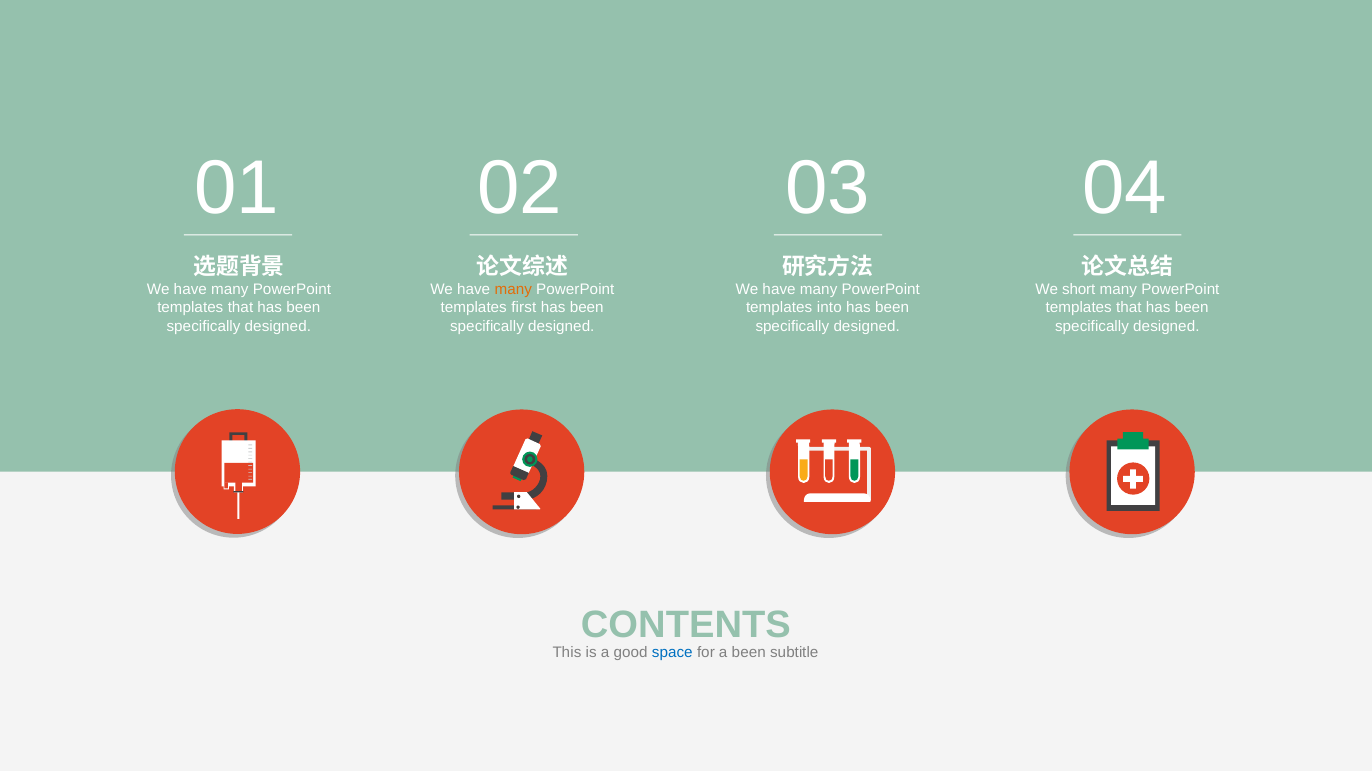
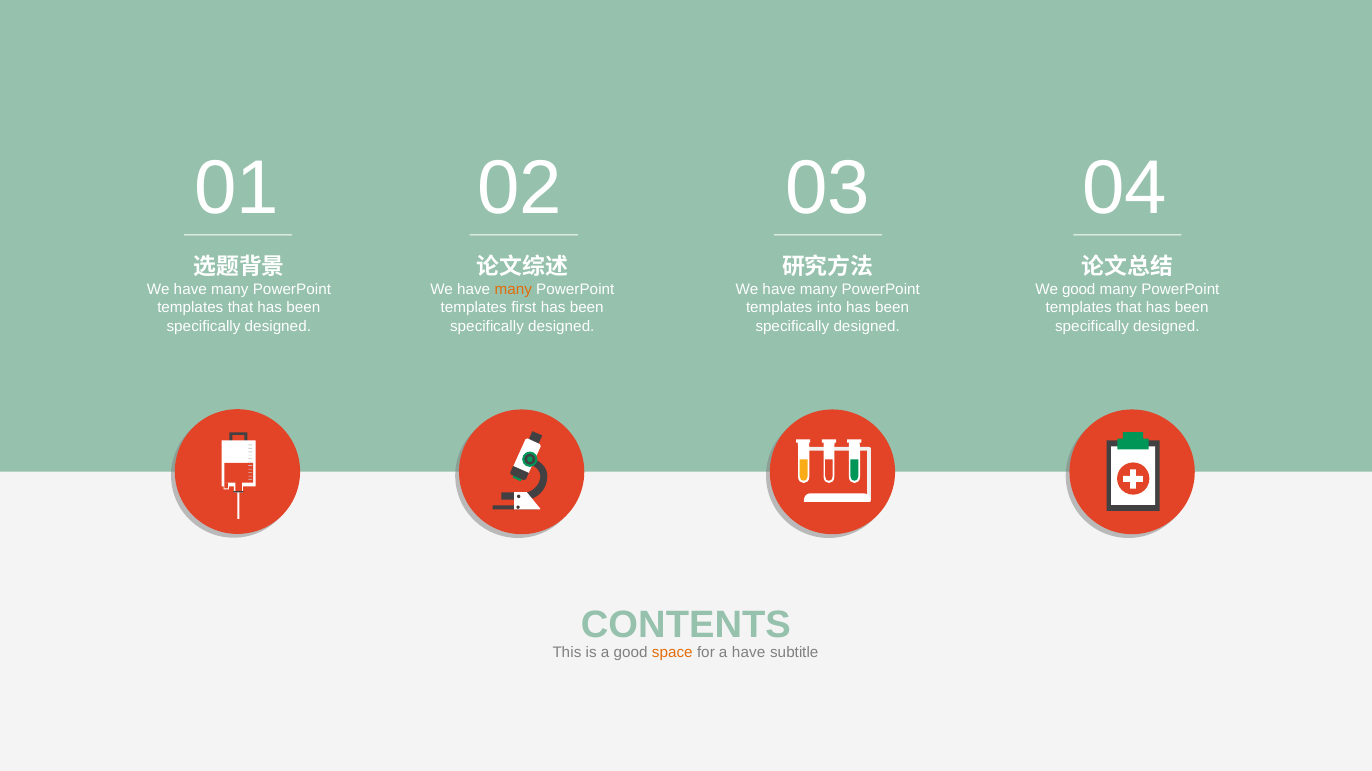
We short: short -> good
space colour: blue -> orange
a been: been -> have
